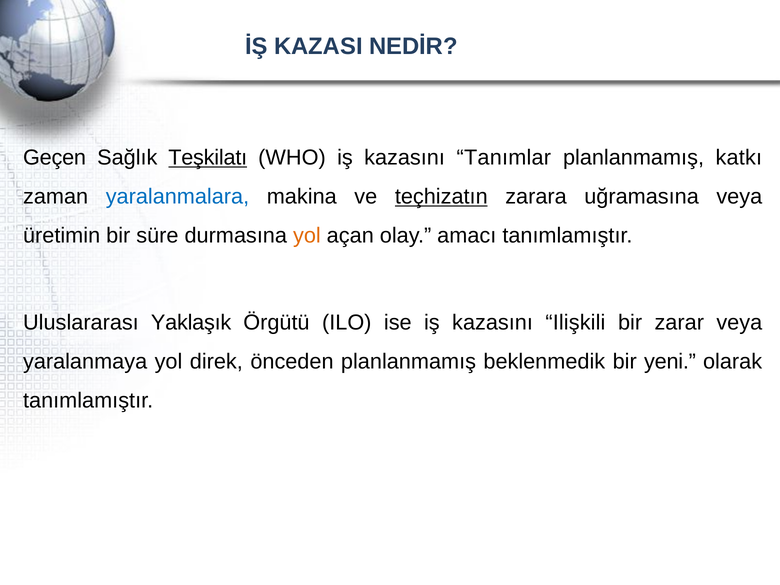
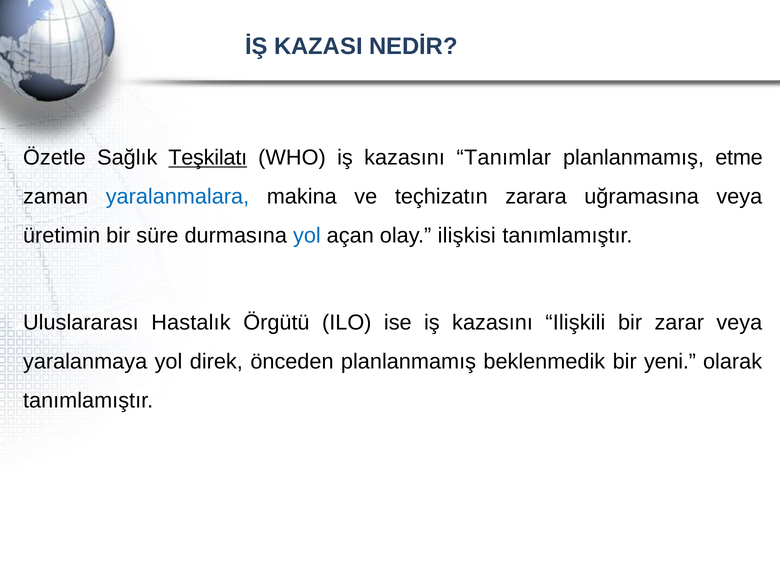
Geçen: Geçen -> Özetle
katkı: katkı -> etme
teçhizatın underline: present -> none
yol at (307, 236) colour: orange -> blue
amacı: amacı -> ilişkisi
Yaklaşık: Yaklaşık -> Hastalık
